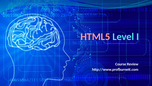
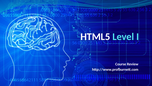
HTML5 colour: pink -> white
